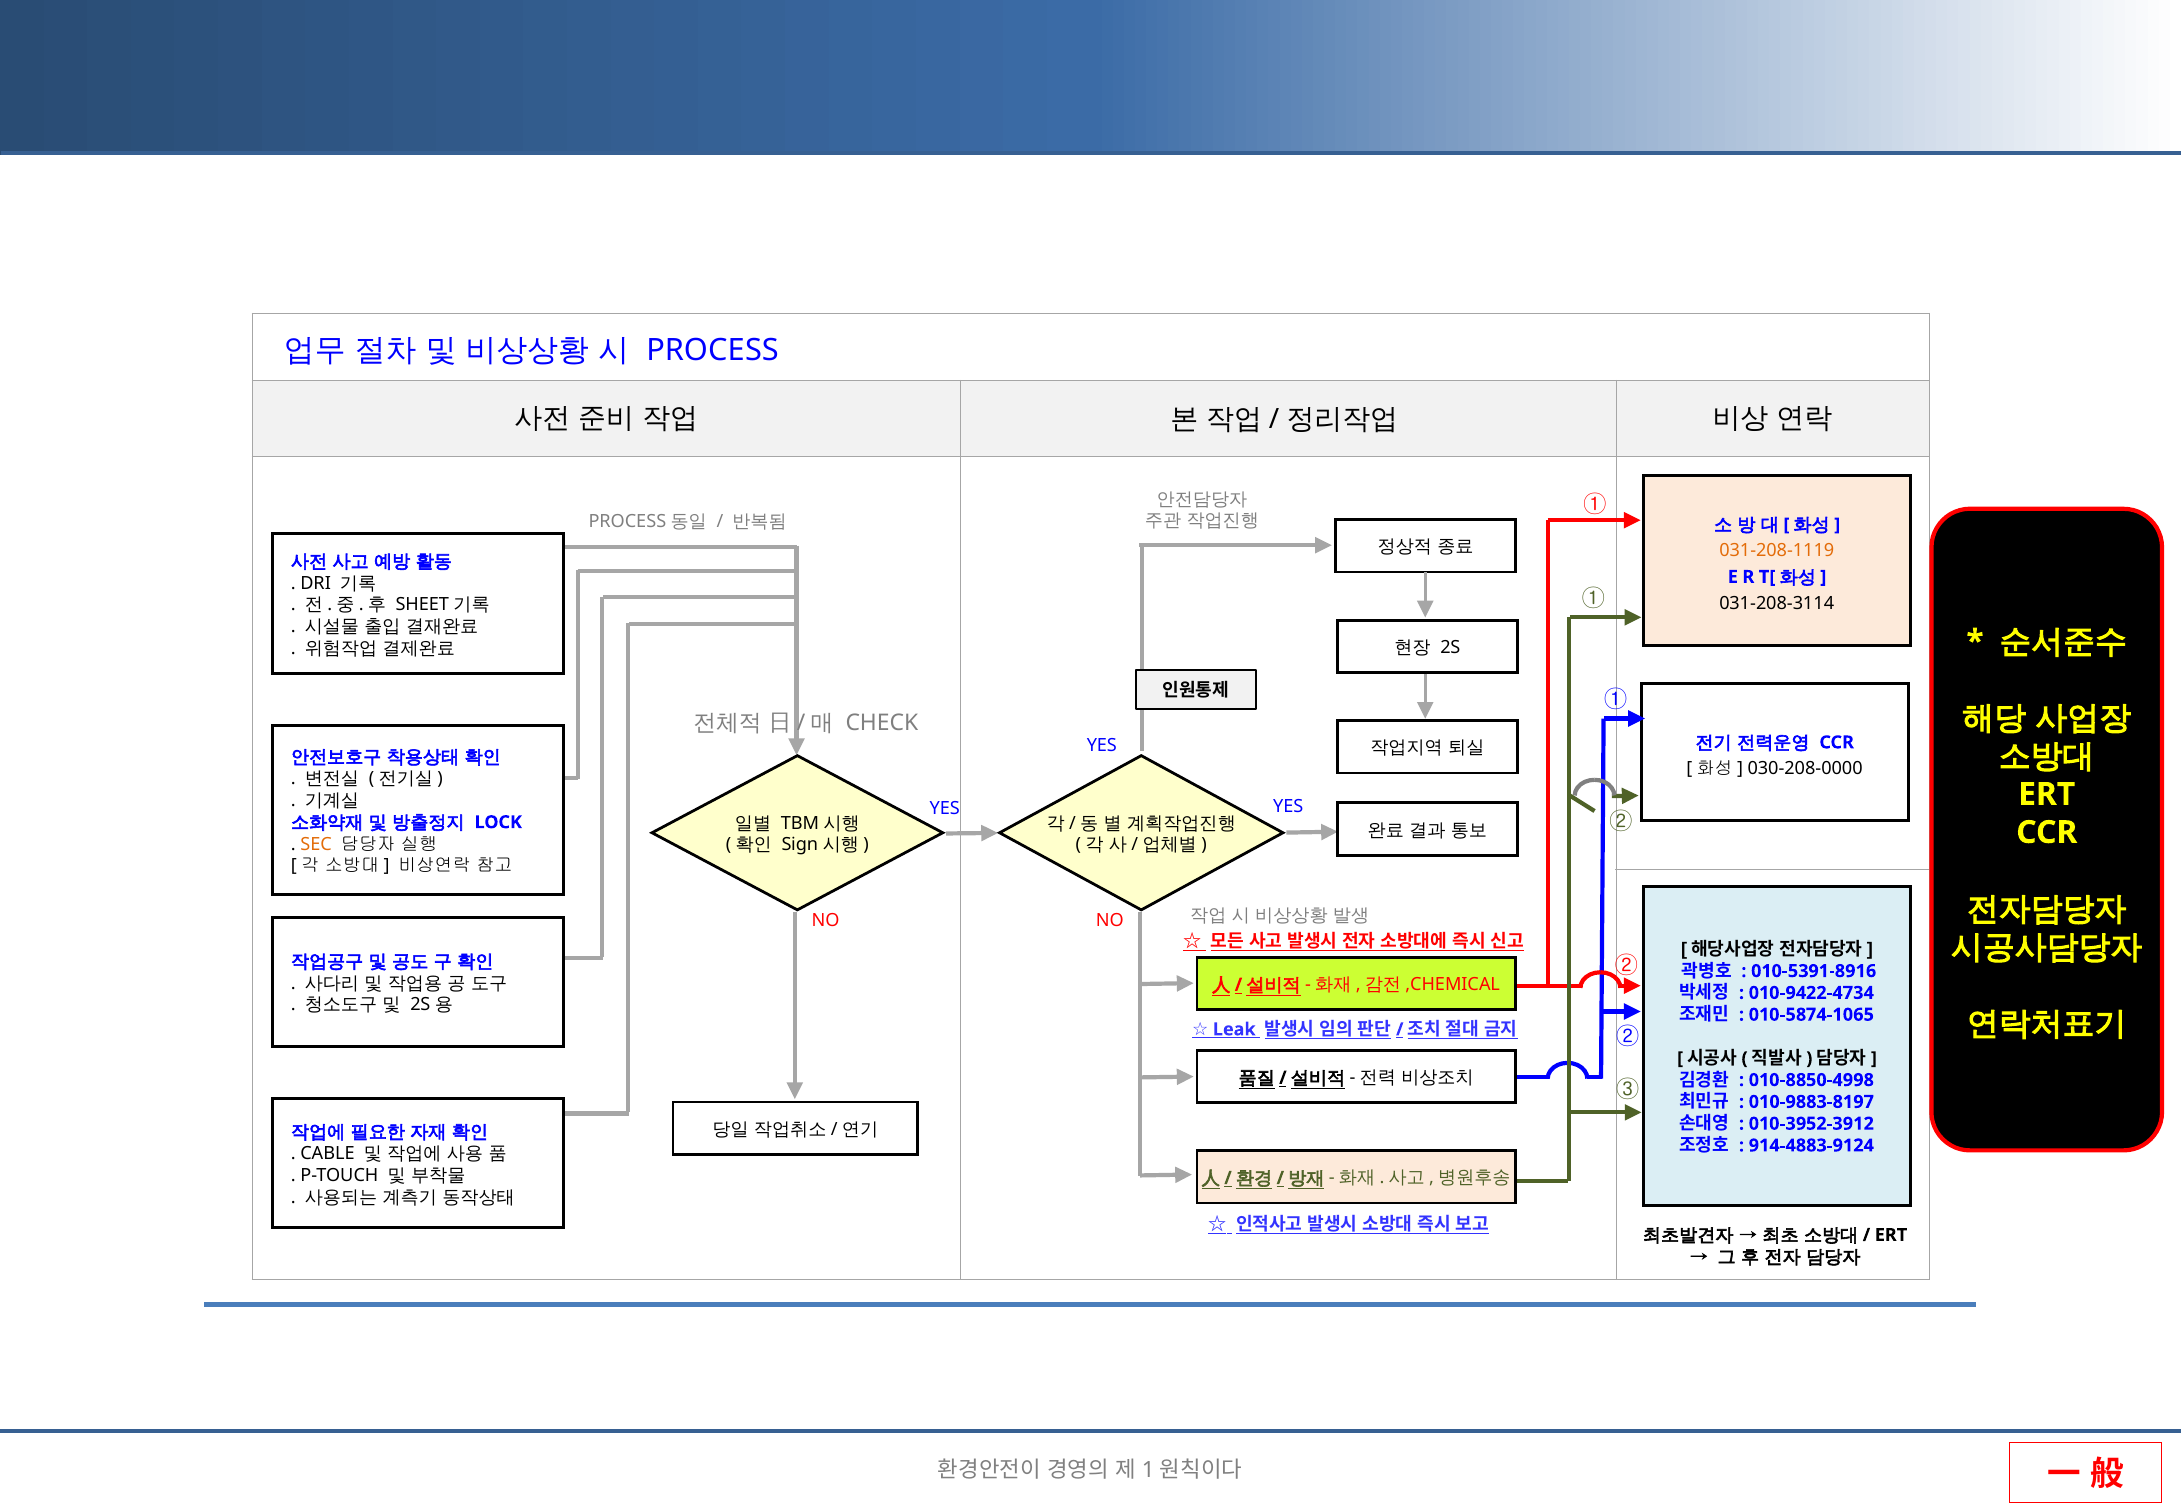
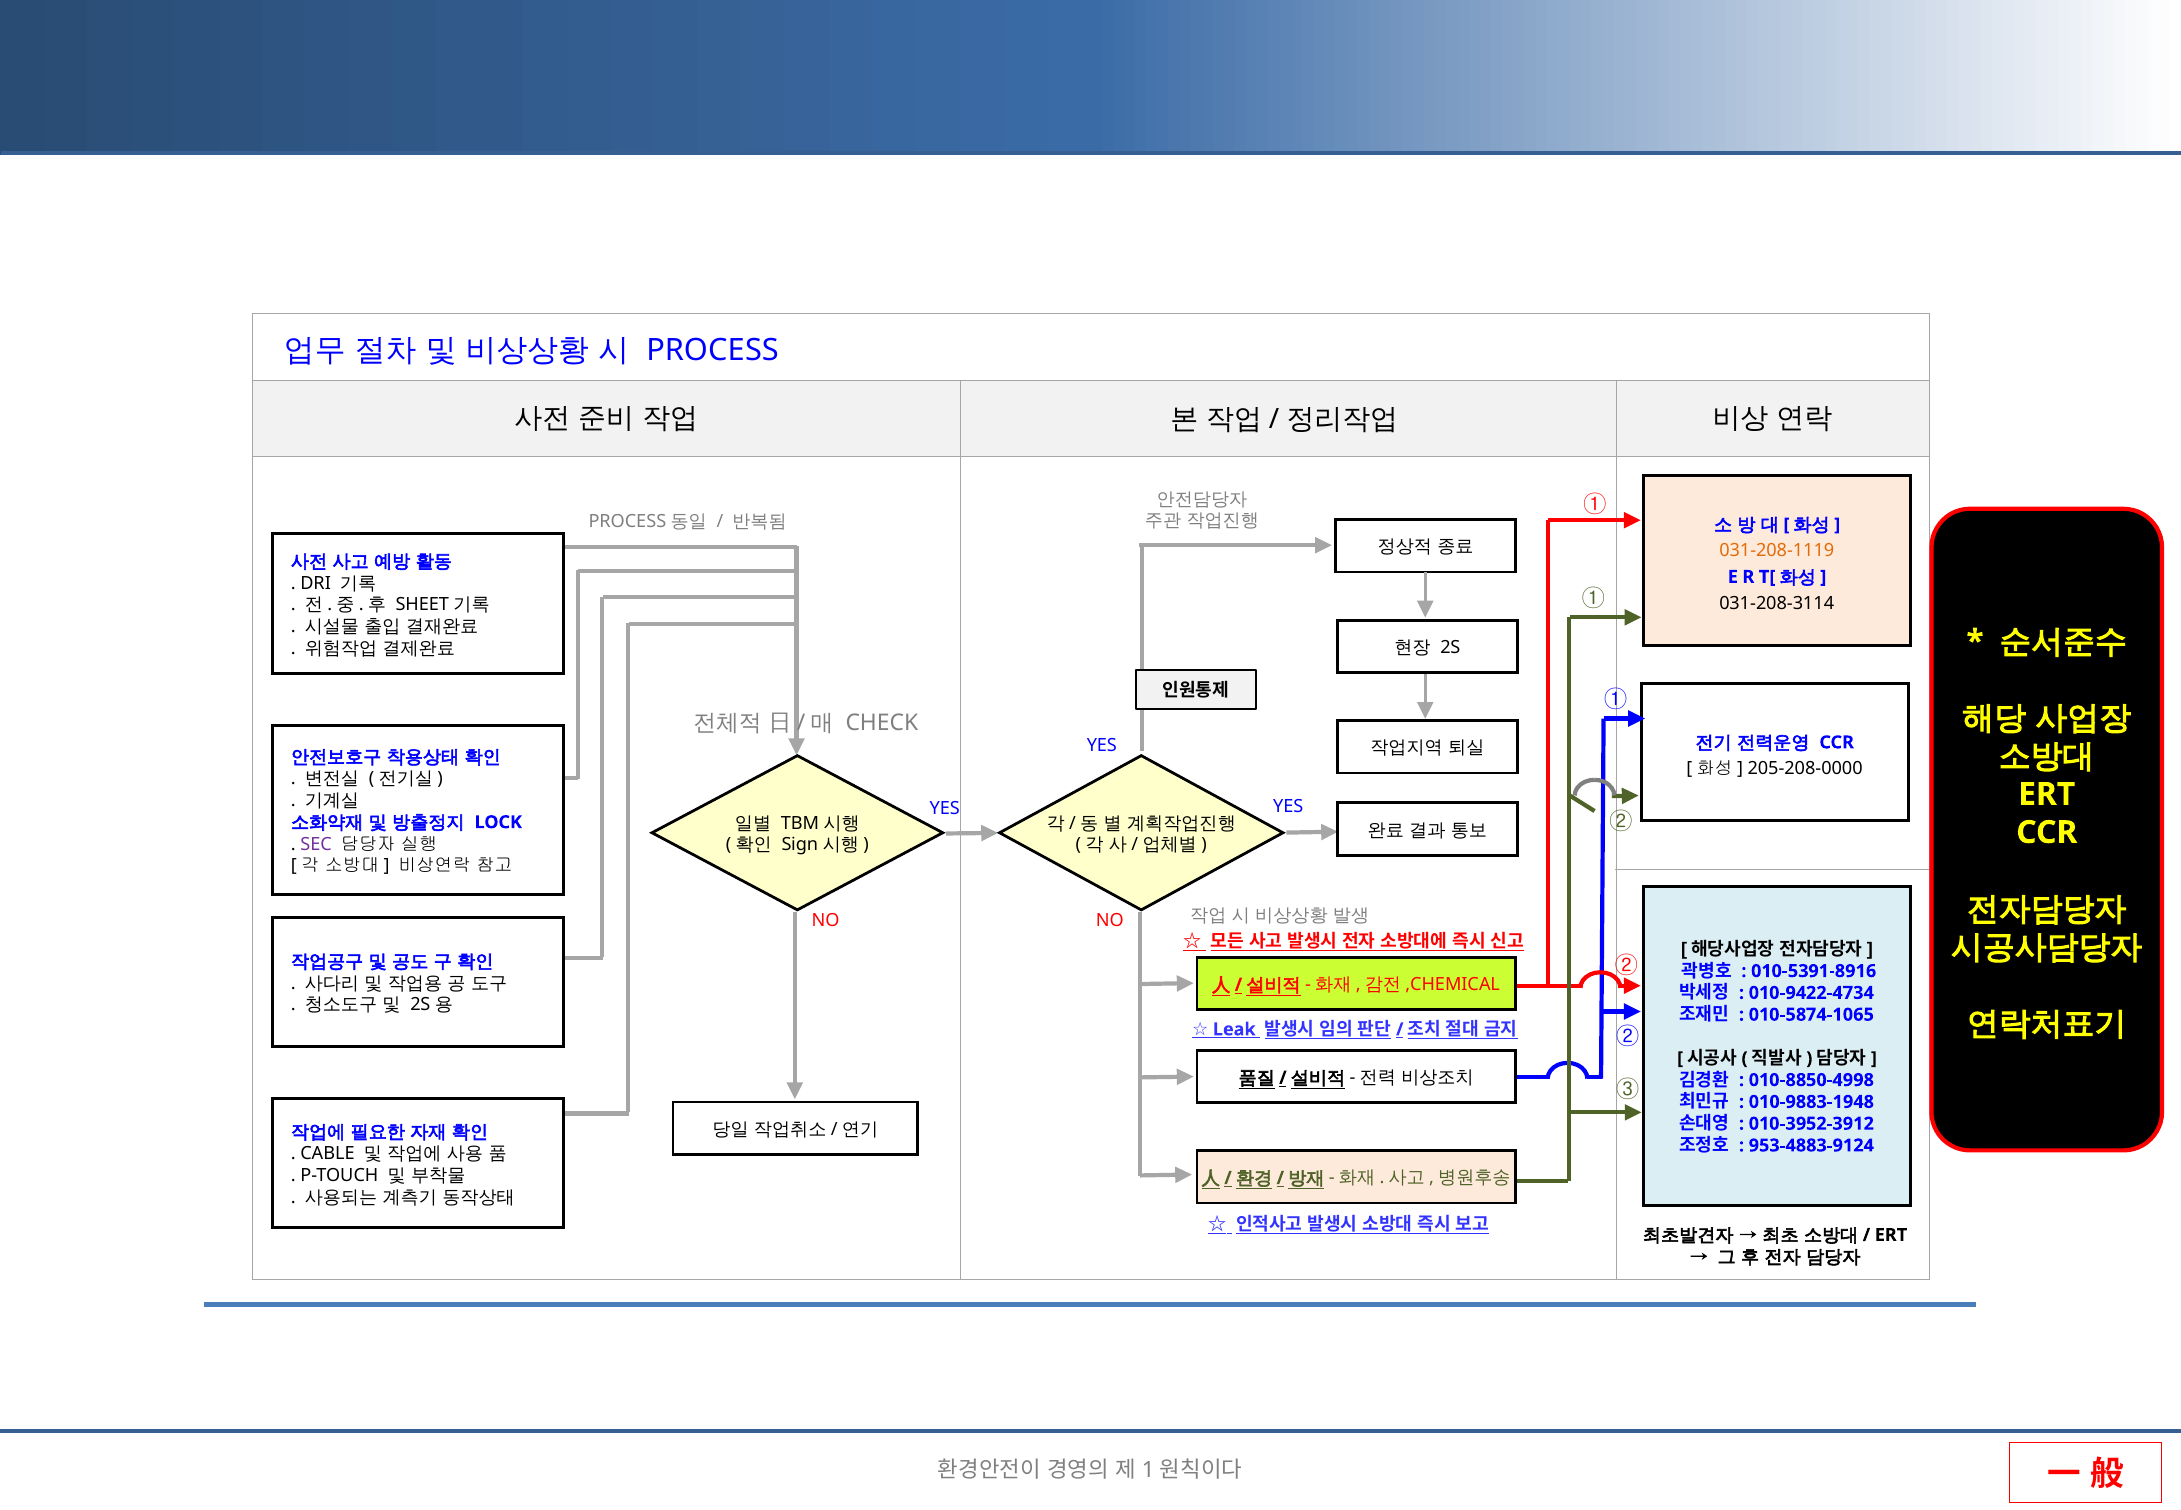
030-208-0000: 030-208-0000 -> 205-208-0000
SEC colour: orange -> purple
010-9883-8197: 010-9883-8197 -> 010-9883-1948
914-4883-9124: 914-4883-9124 -> 953-4883-9124
